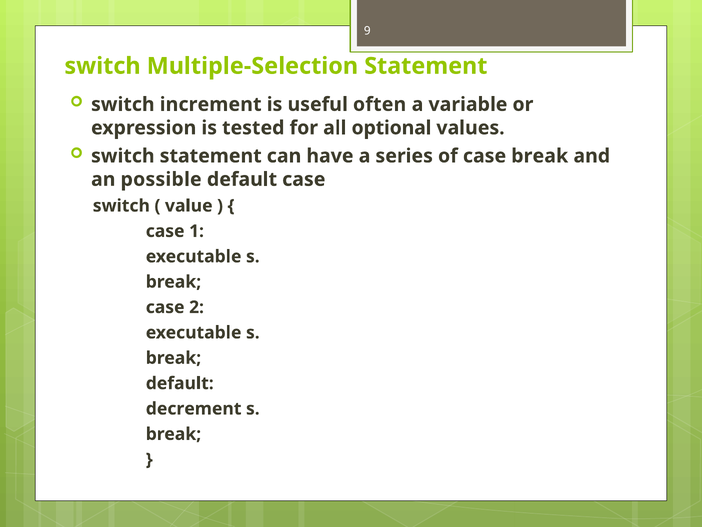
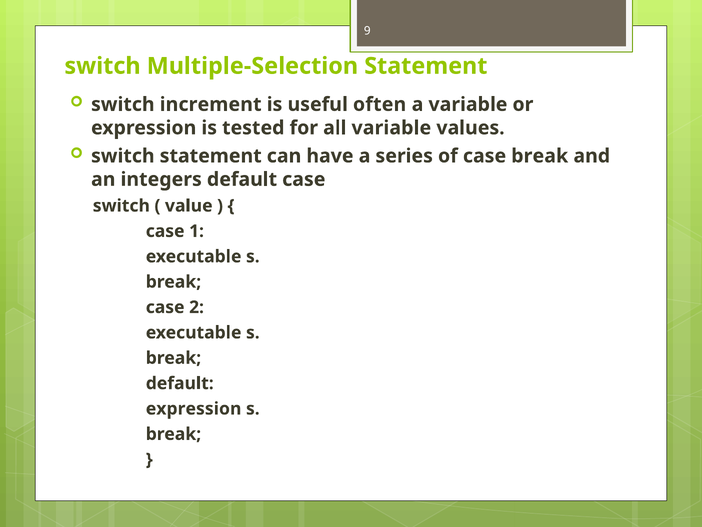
all optional: optional -> variable
possible: possible -> integers
decrement at (194, 408): decrement -> expression
